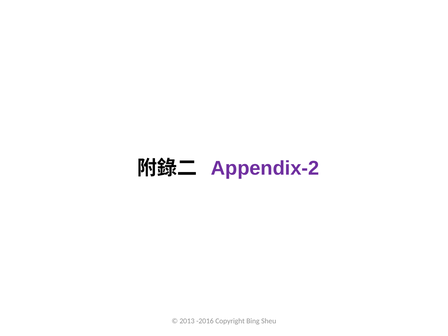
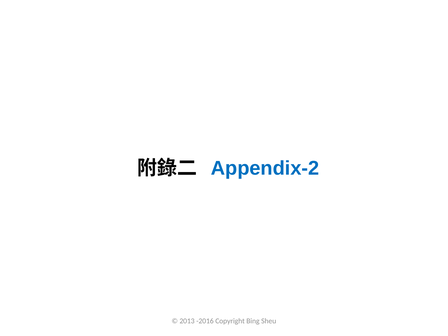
Appendix-2 colour: purple -> blue
